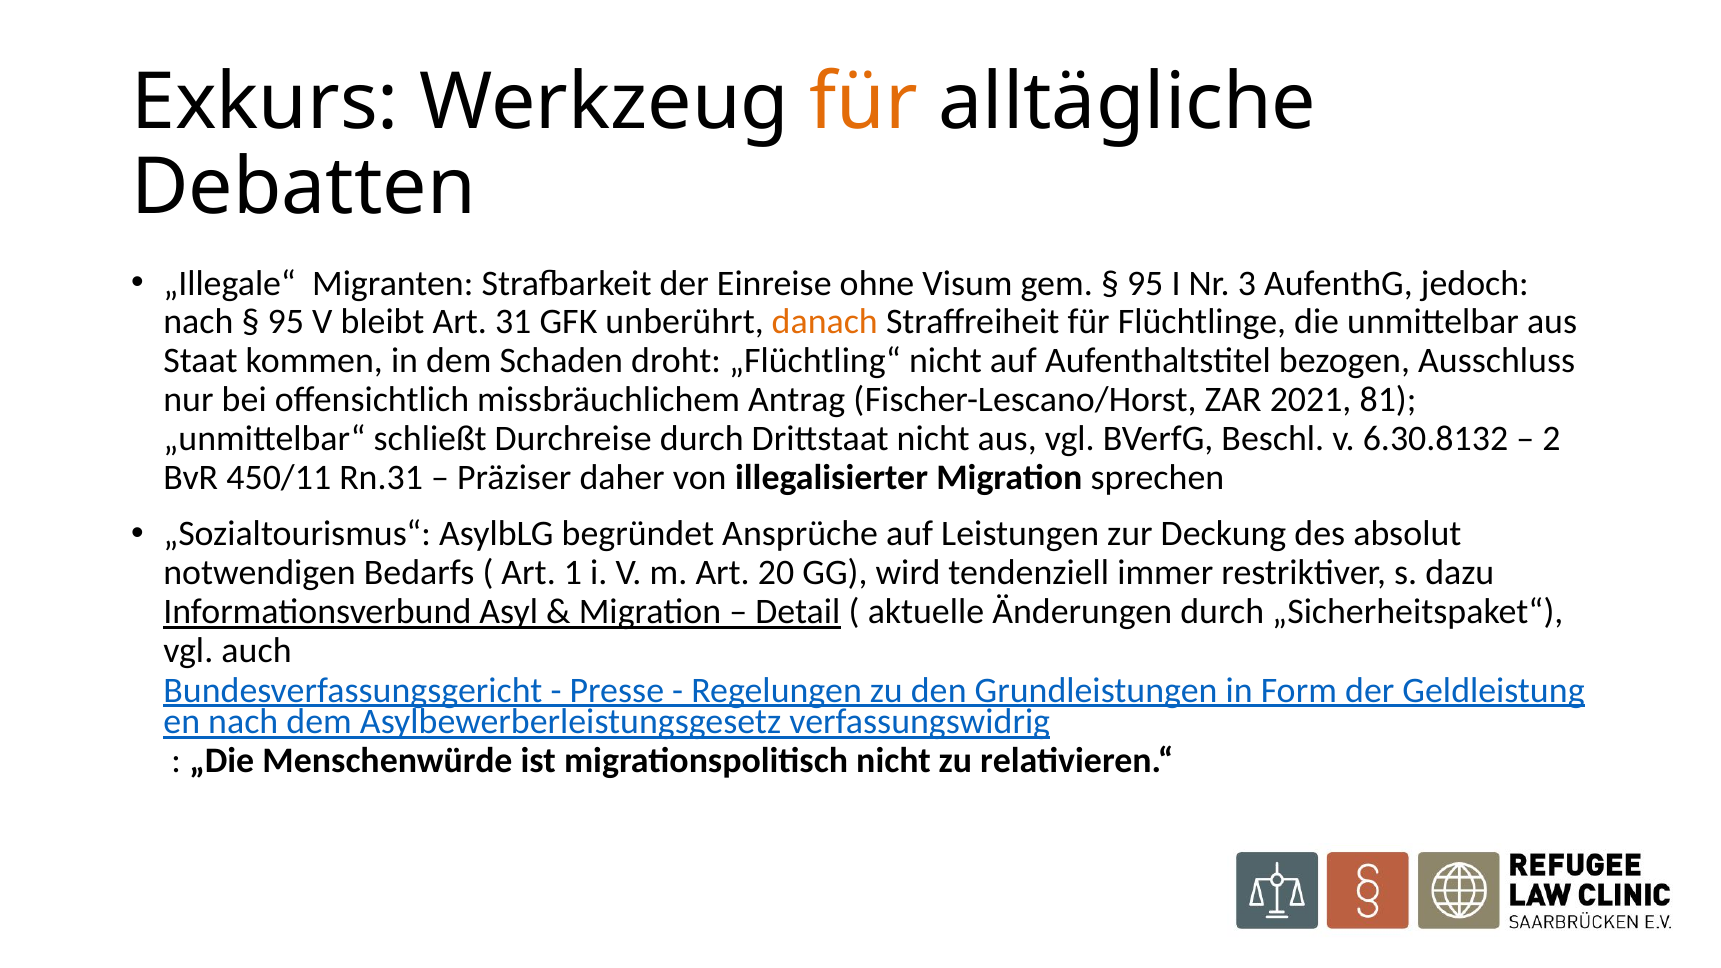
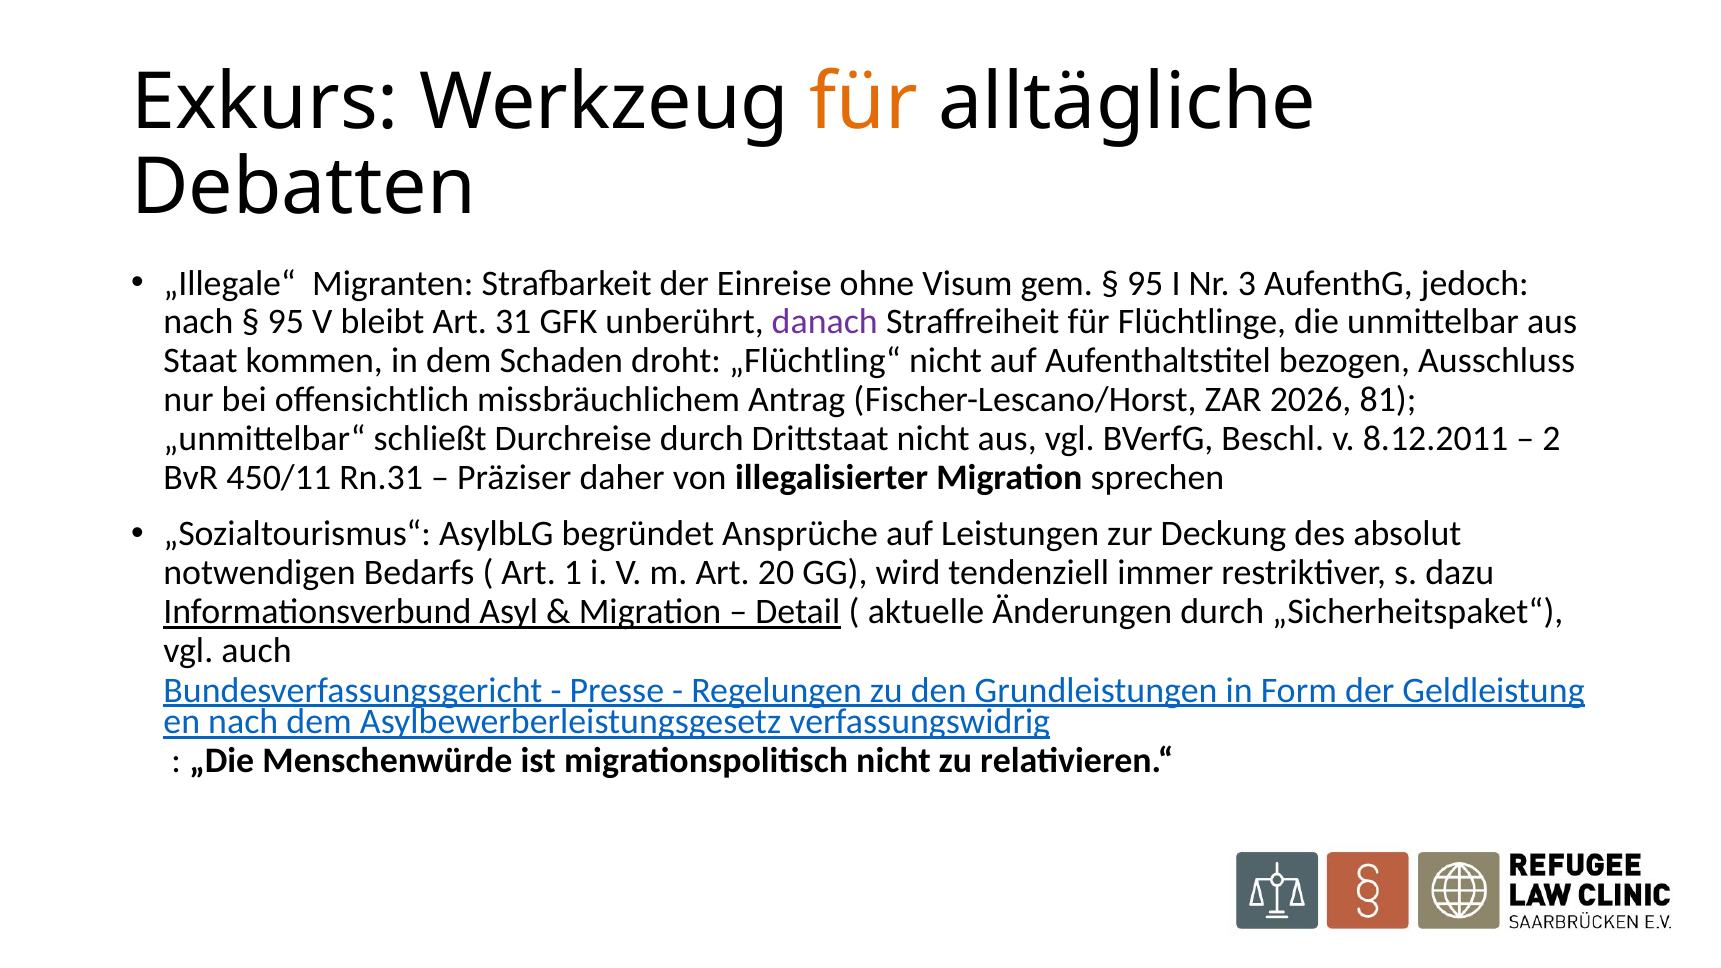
danach colour: orange -> purple
2021: 2021 -> 2026
6.30.8132: 6.30.8132 -> 8.12.2011
